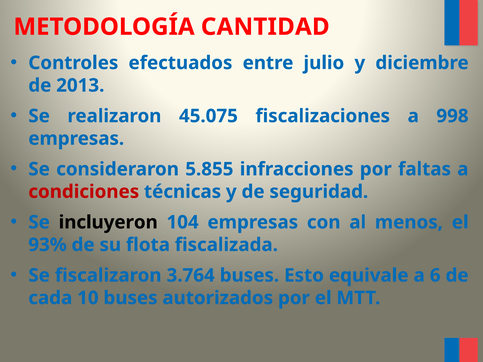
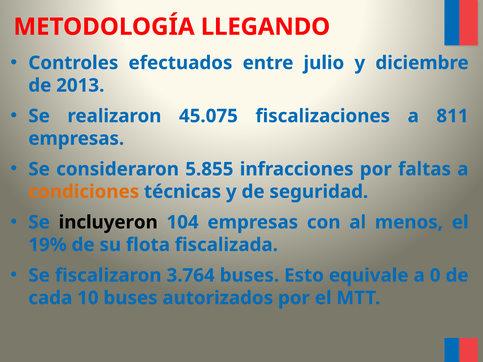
CANTIDAD: CANTIDAD -> LLEGANDO
998: 998 -> 811
condiciones colour: red -> orange
93%: 93% -> 19%
6: 6 -> 0
